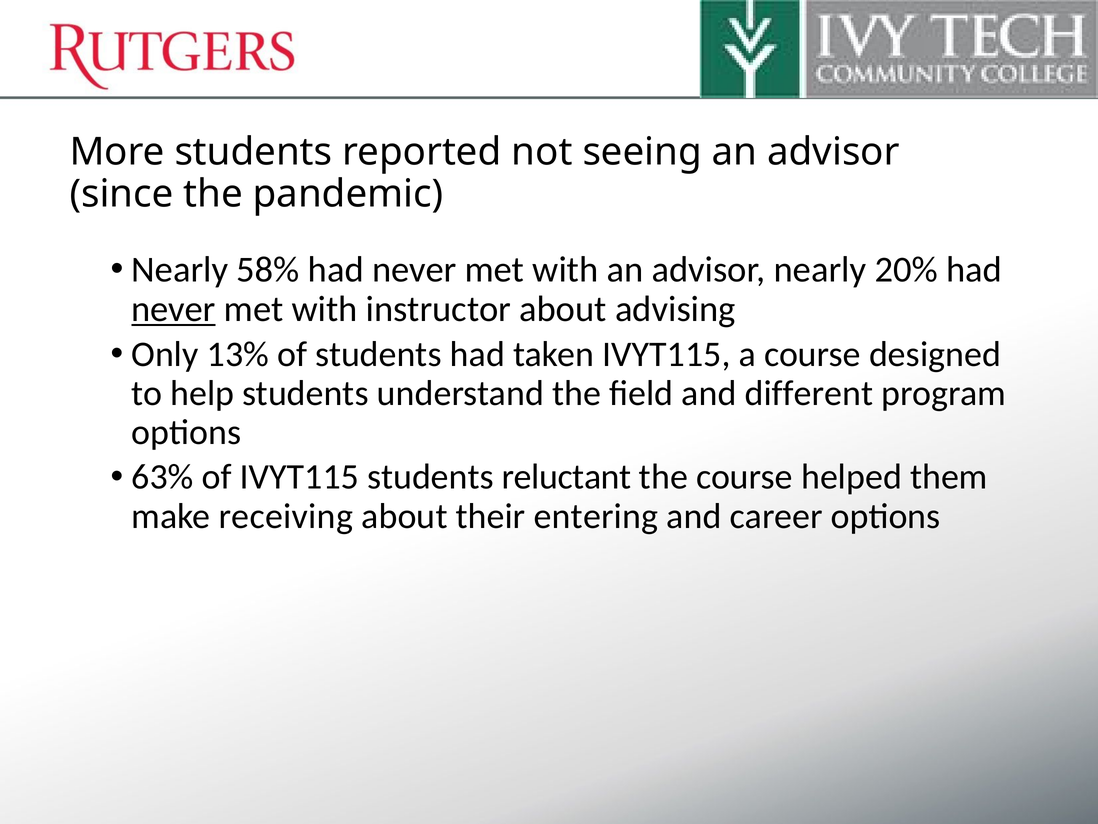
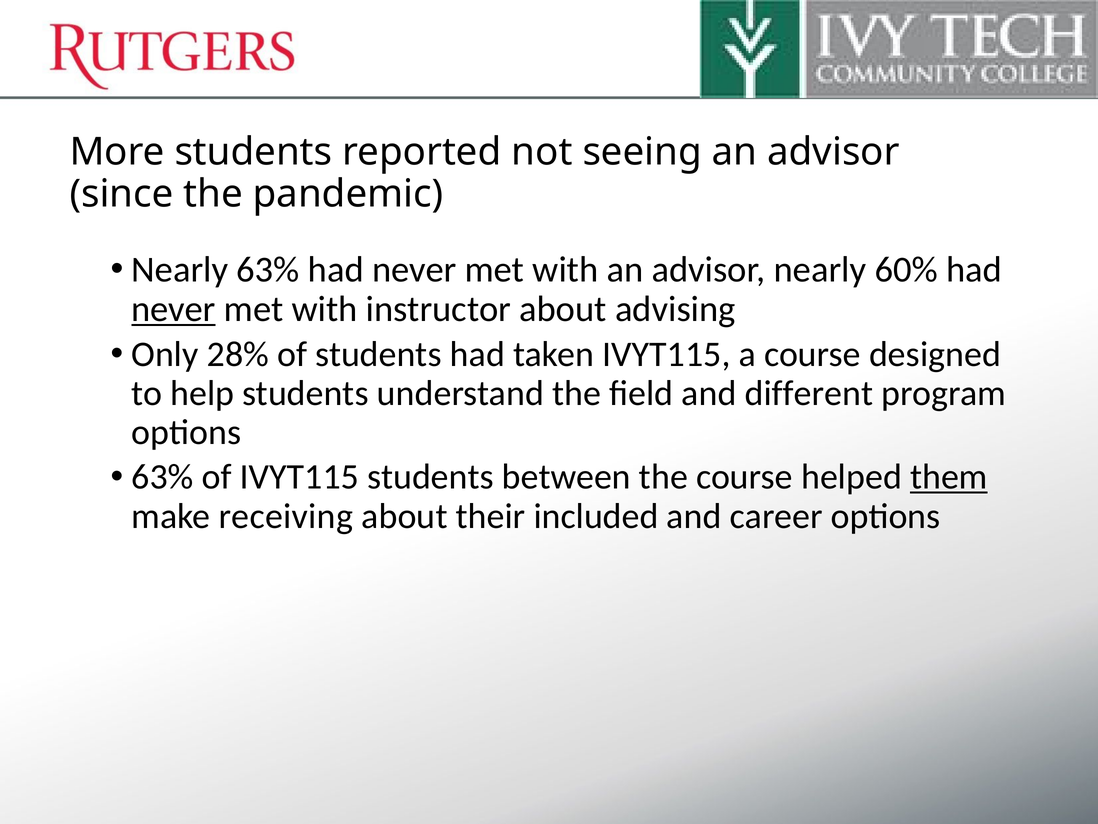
58%: 58% -> 63%
20%: 20% -> 60%
13%: 13% -> 28%
reluctant: reluctant -> between
them underline: none -> present
entering: entering -> included
